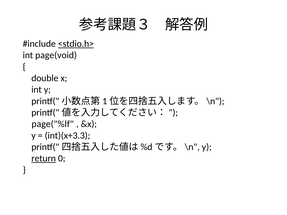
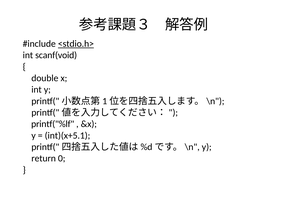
page(void: page(void -> scanf(void
page("%lf: page("%lf -> printf("%lf
int)(x+3.3: int)(x+3.3 -> int)(x+5.1
return underline: present -> none
